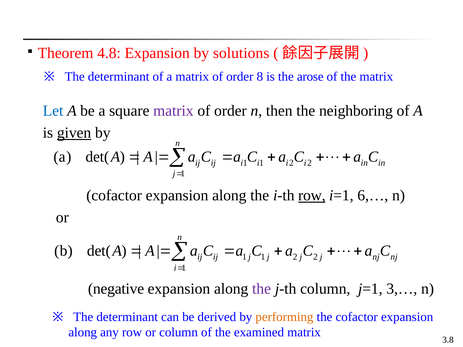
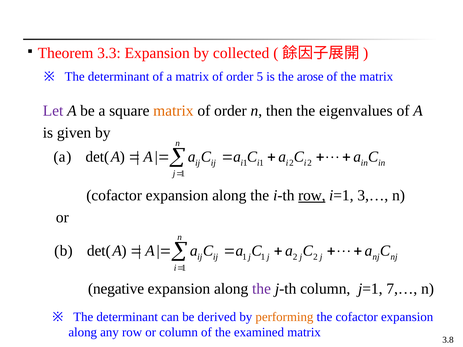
4.8: 4.8 -> 3.3
solutions: solutions -> collected
8: 8 -> 5
Let colour: blue -> purple
matrix at (173, 111) colour: purple -> orange
neighboring: neighboring -> eigenvalues
given underline: present -> none
6,…: 6,… -> 3,…
3,…: 3,… -> 7,…
